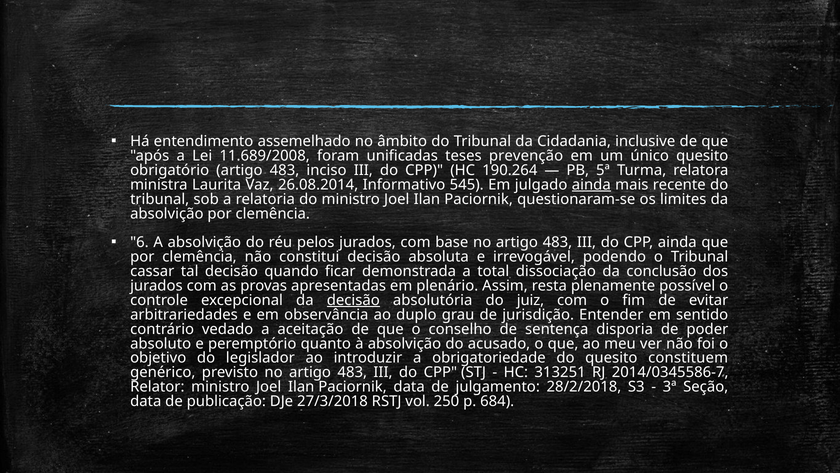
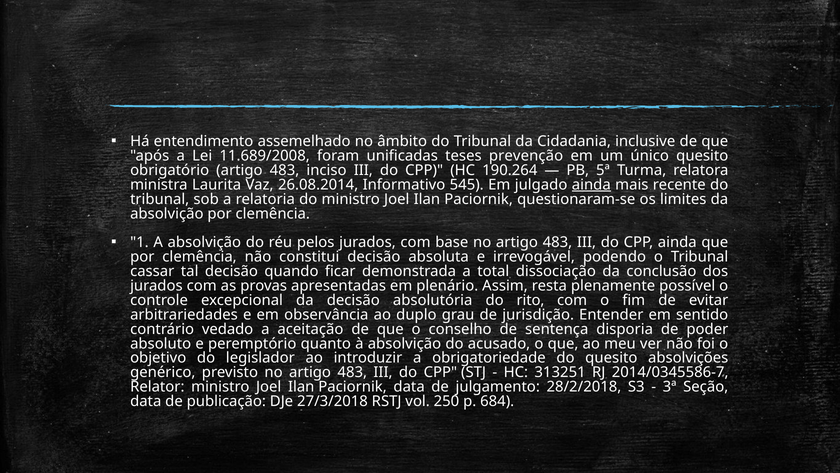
6: 6 -> 1
decisão at (353, 300) underline: present -> none
juiz: juiz -> rito
constituem: constituem -> absolvições
